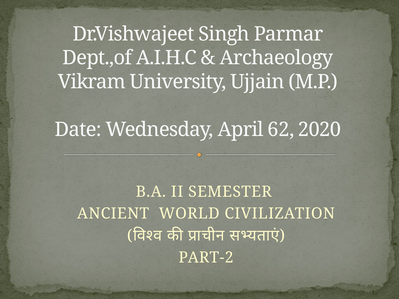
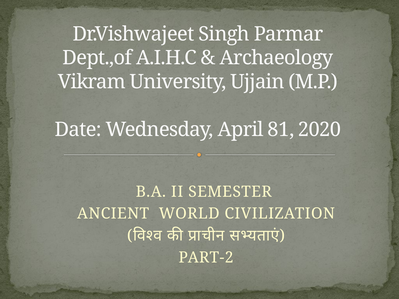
62: 62 -> 81
